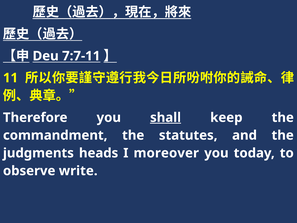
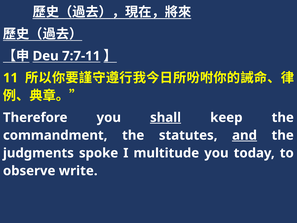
and underline: none -> present
heads: heads -> spoke
moreover: moreover -> multitude
